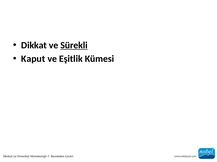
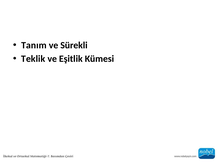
Dikkat: Dikkat -> Tanım
Sürekli underline: present -> none
Kaput: Kaput -> Teklik
